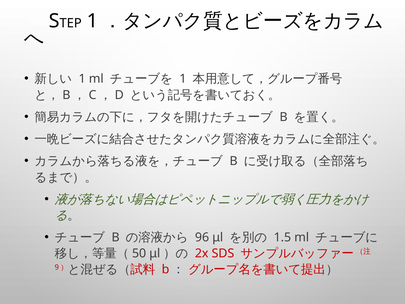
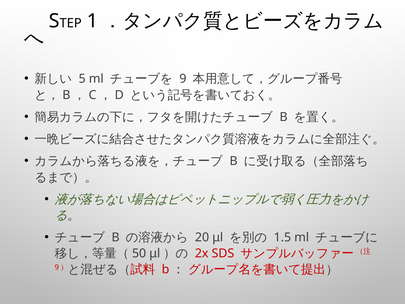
1 at (82, 79): 1 -> 5
1 at (183, 79): 1 -> 9
96: 96 -> 20
